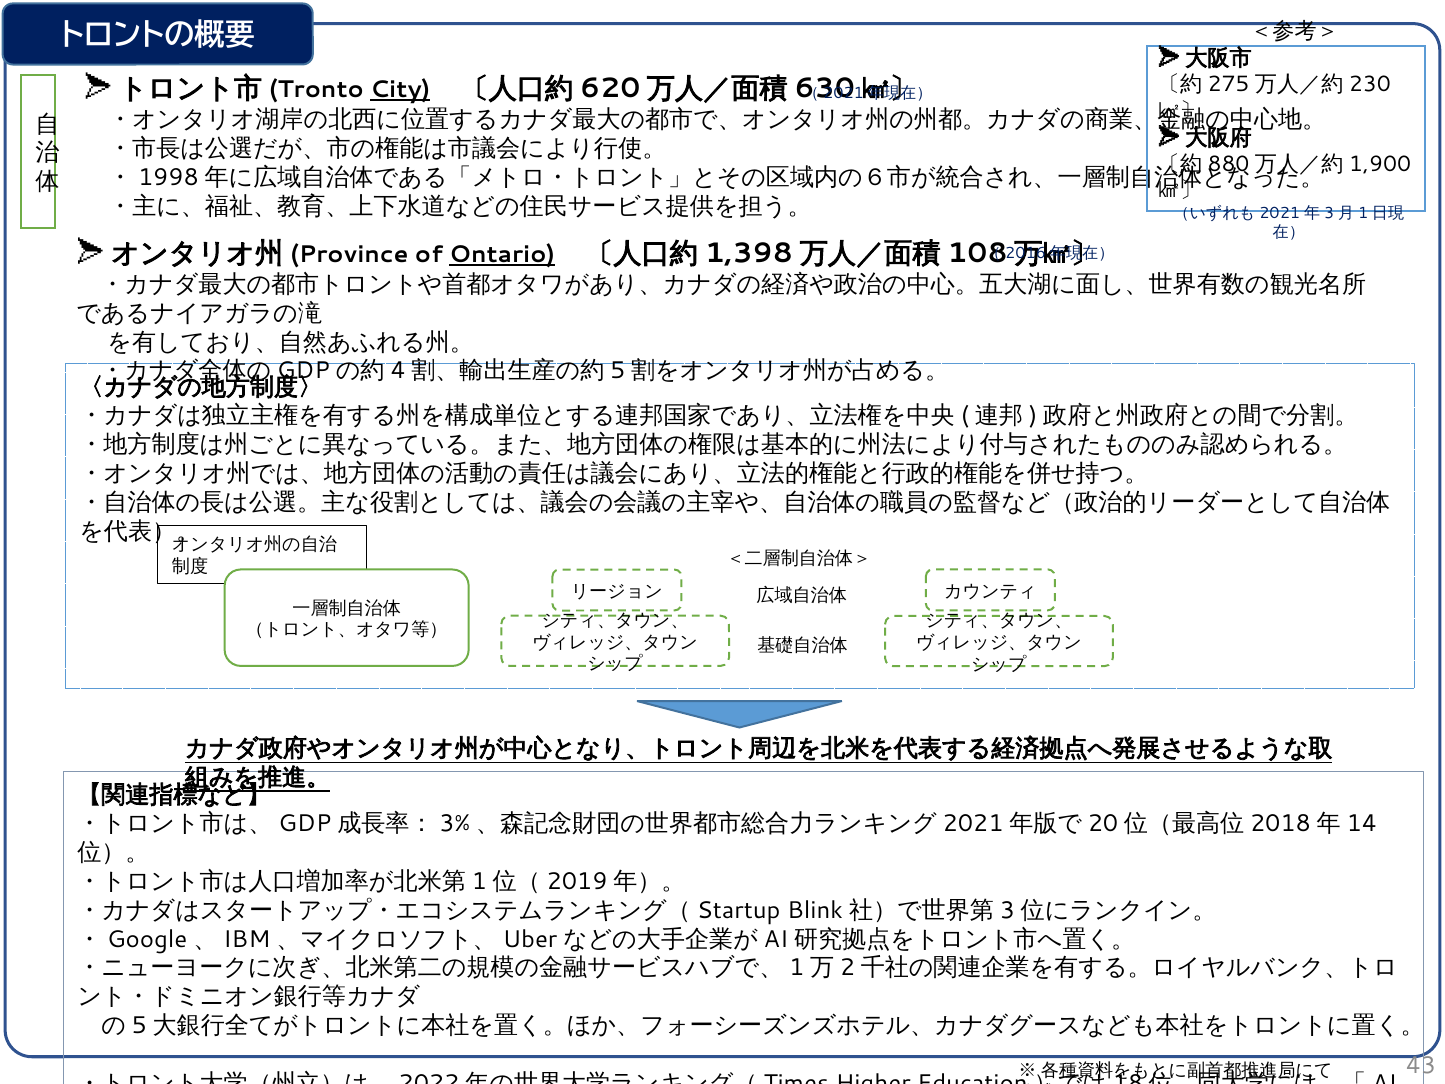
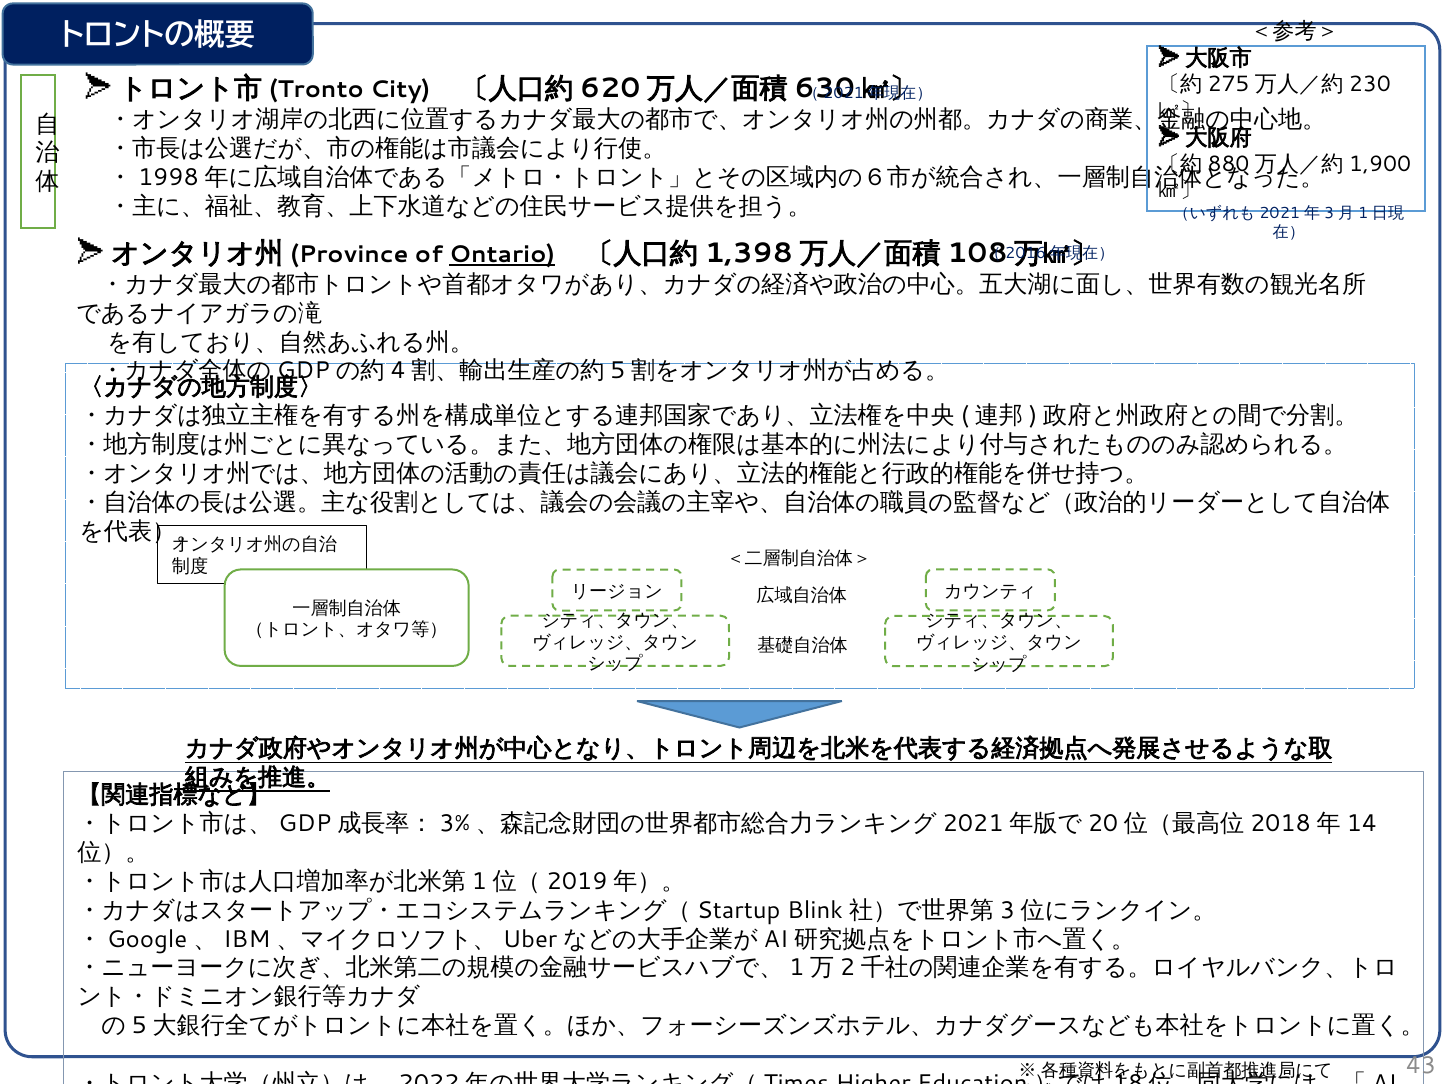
City underline: present -> none
